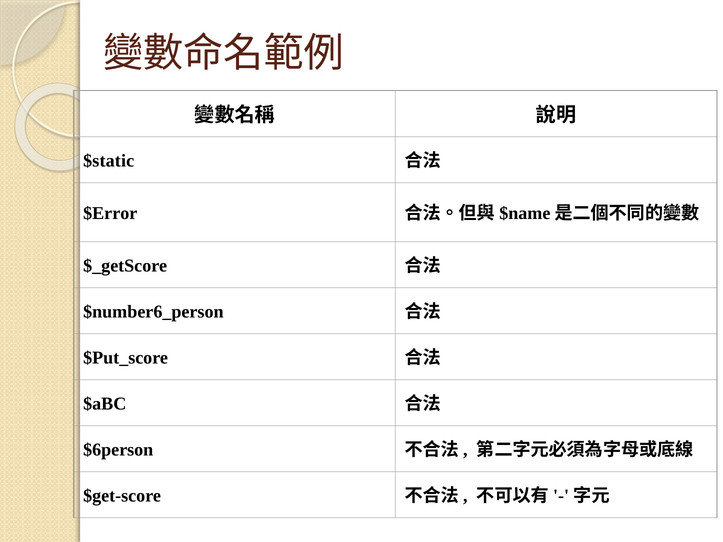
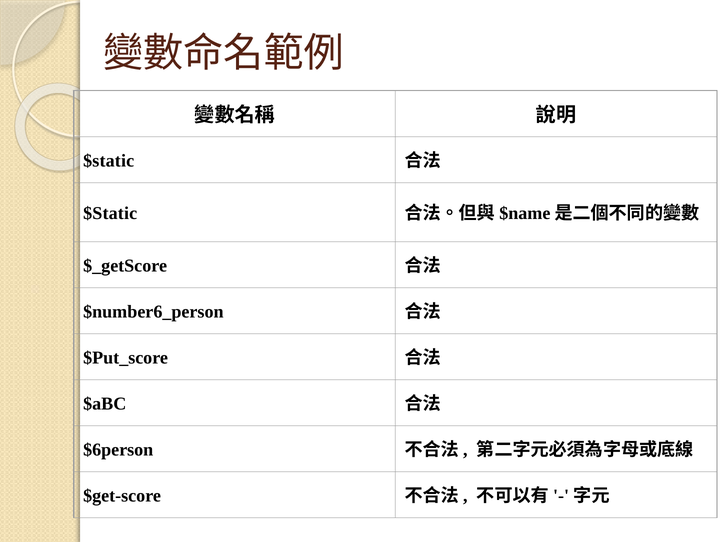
$Error at (110, 214): $Error -> $Static
